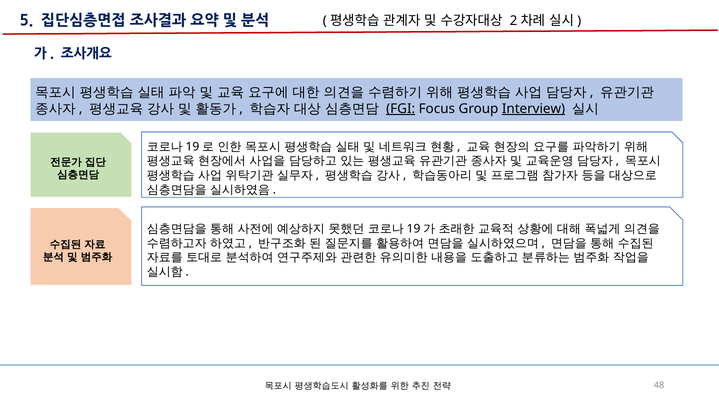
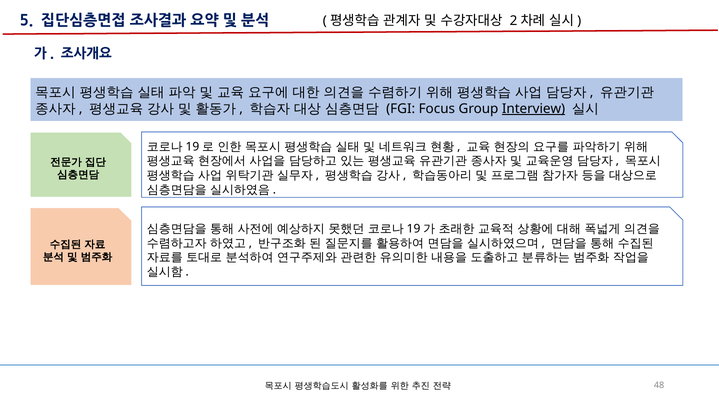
FGI underline: present -> none
